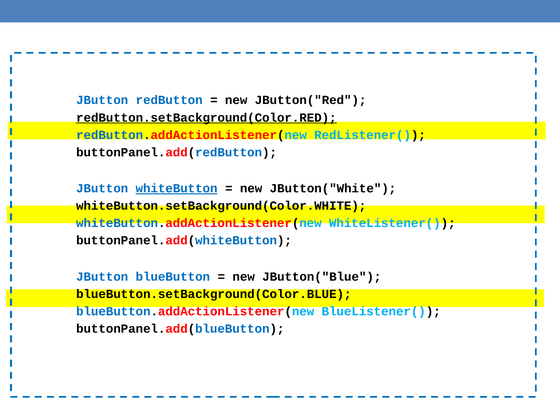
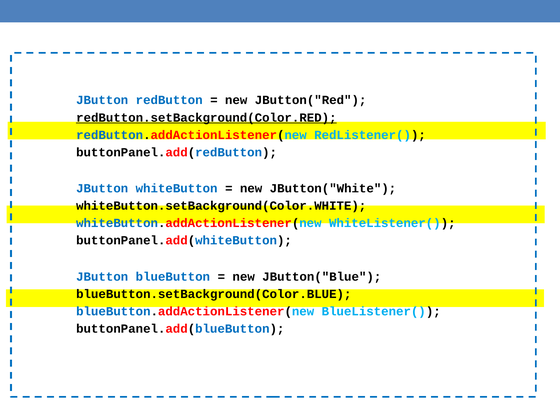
whiteButton underline: present -> none
